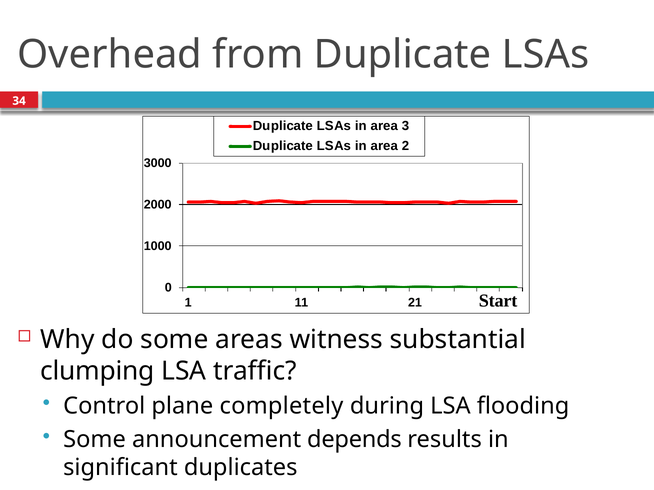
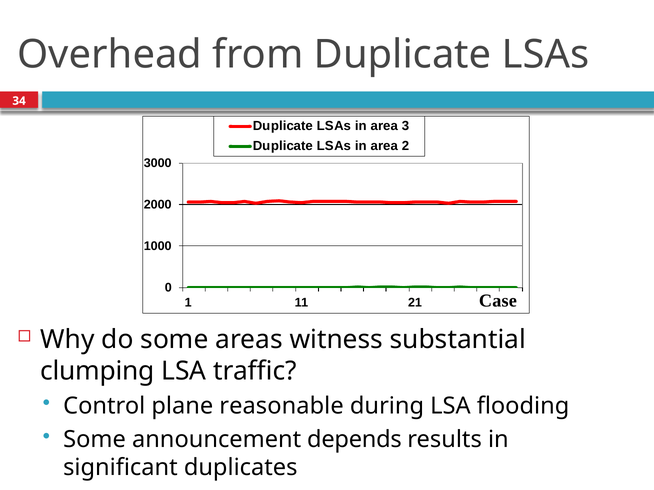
Start: Start -> Case
completely: completely -> reasonable
